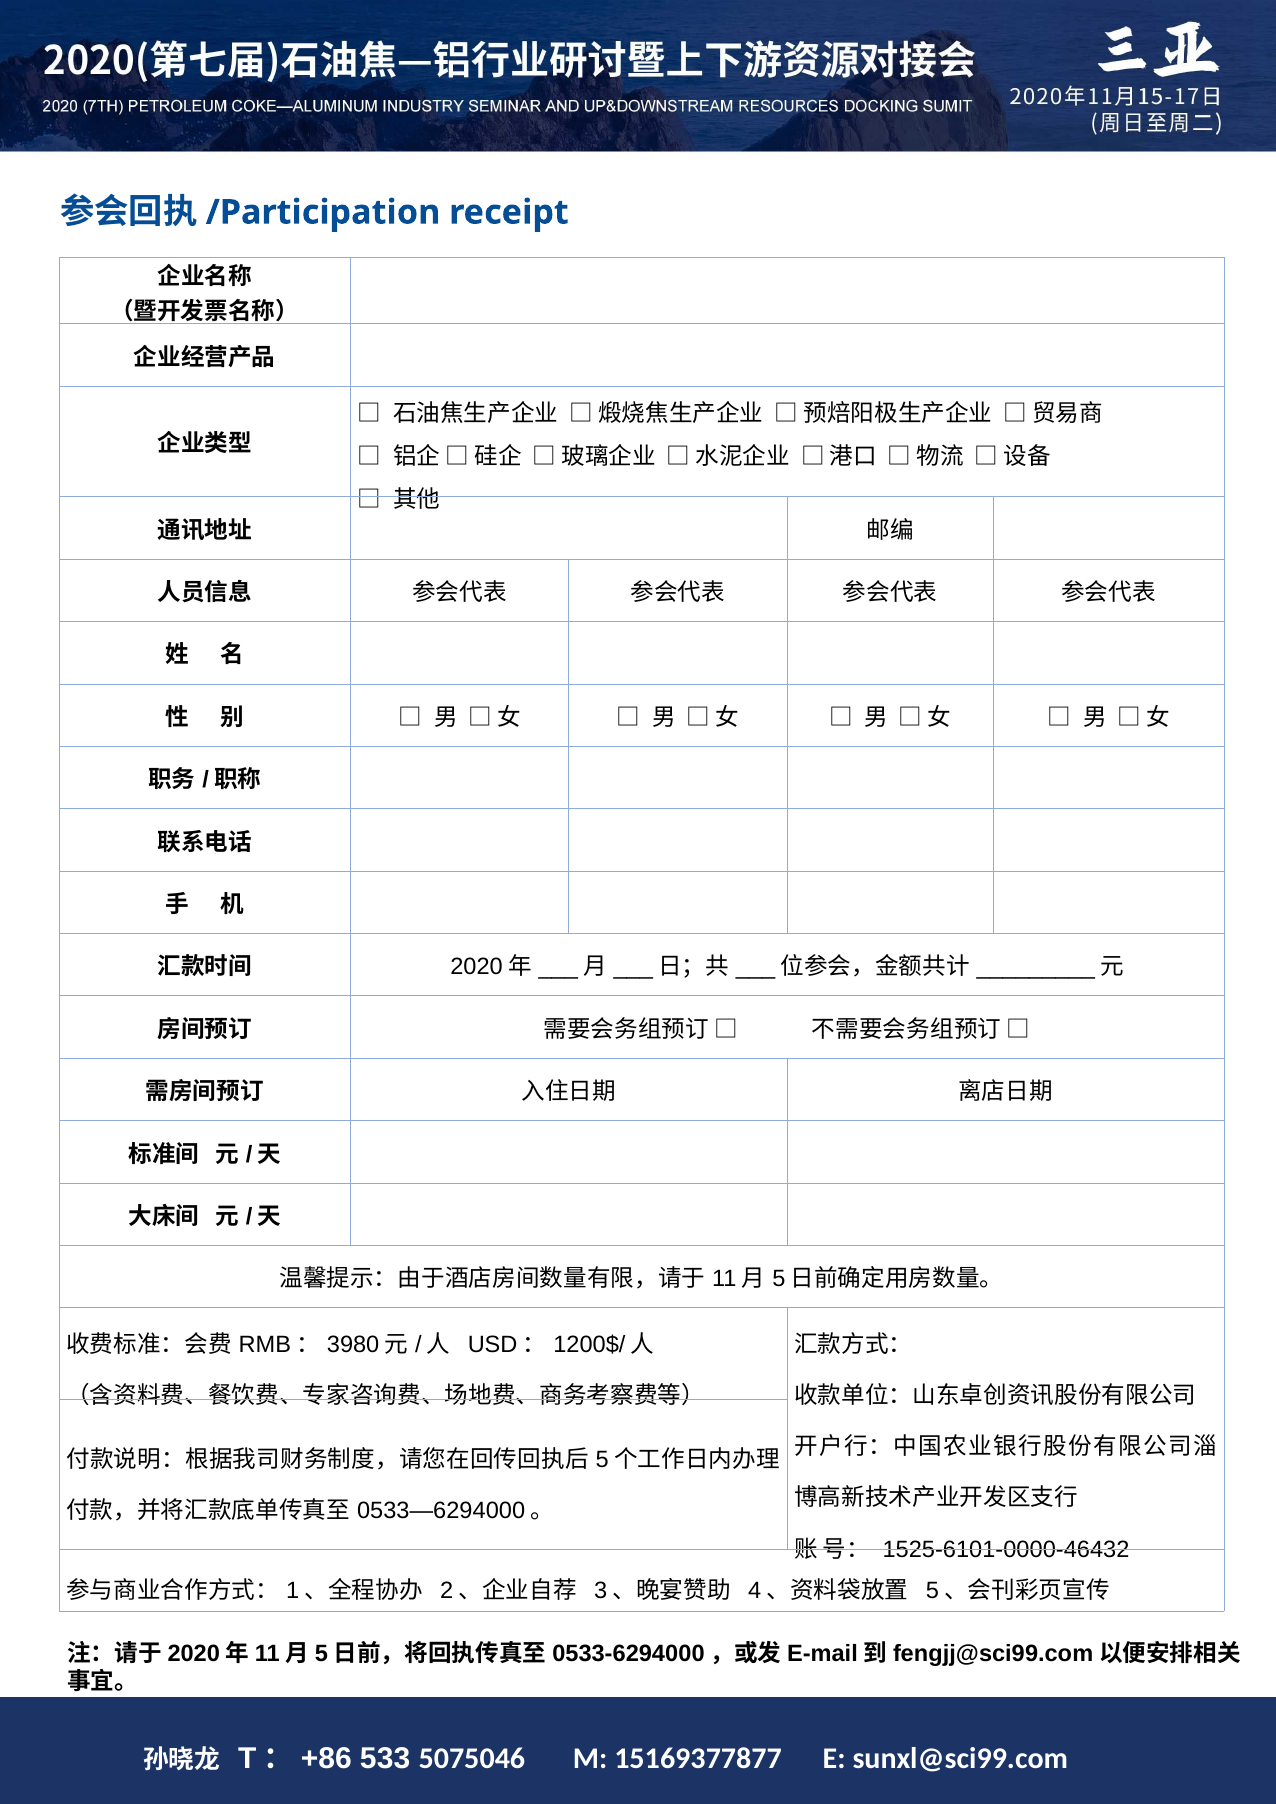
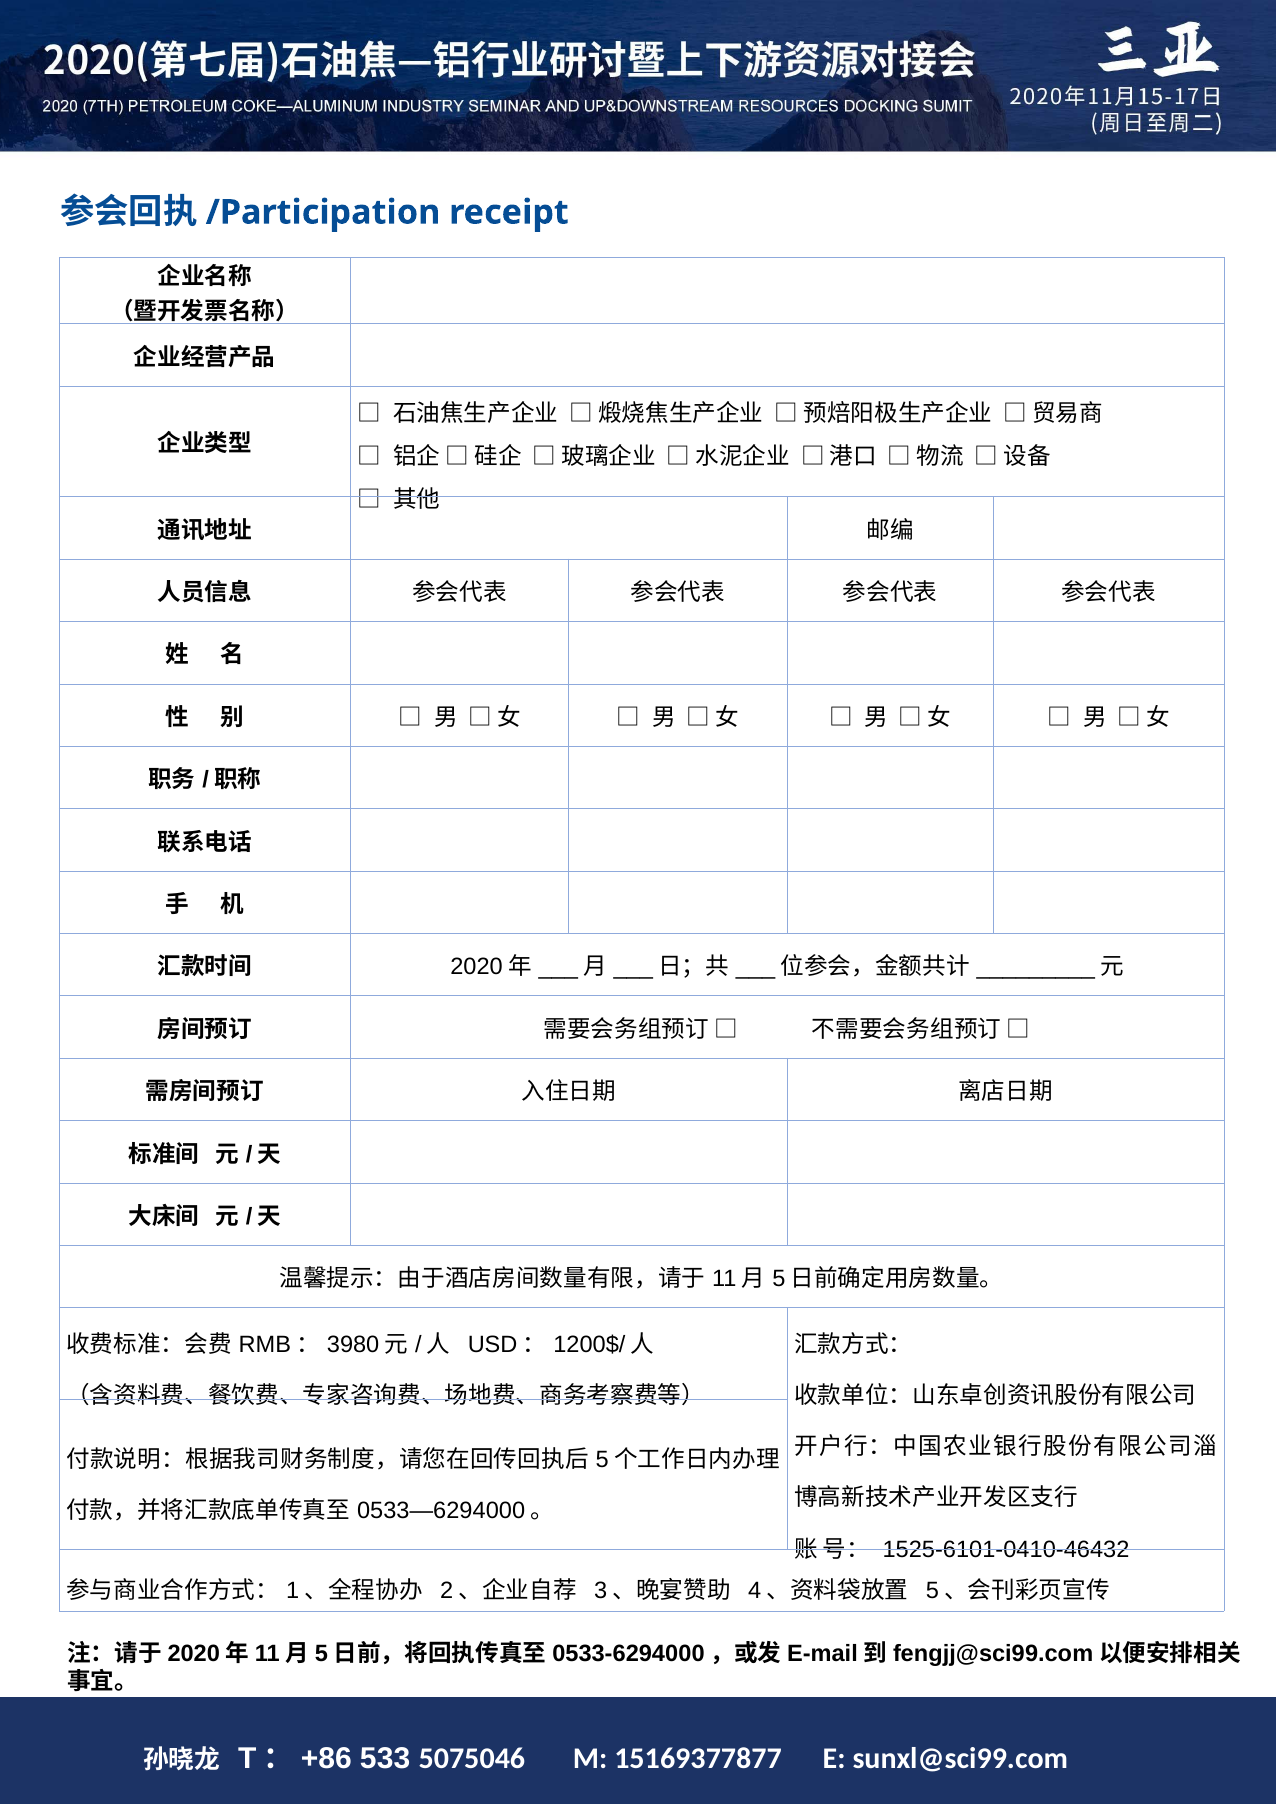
1525-6101-0000-46432: 1525-6101-0000-46432 -> 1525-6101-0410-46432
